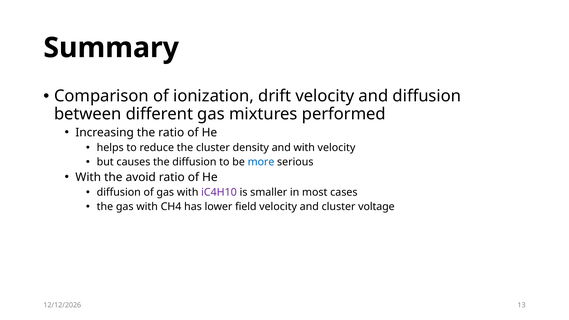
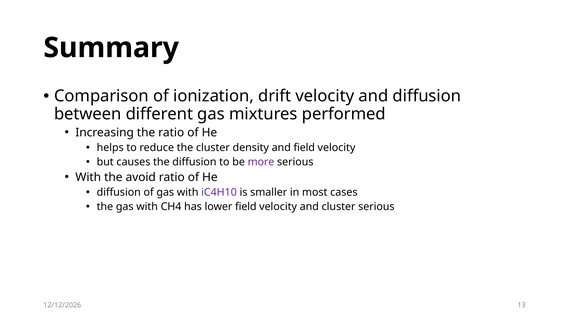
and with: with -> field
more colour: blue -> purple
cluster voltage: voltage -> serious
